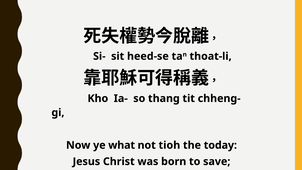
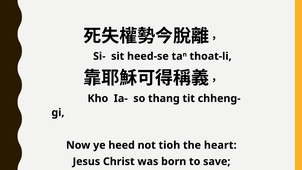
what: what -> heed
today: today -> heart
